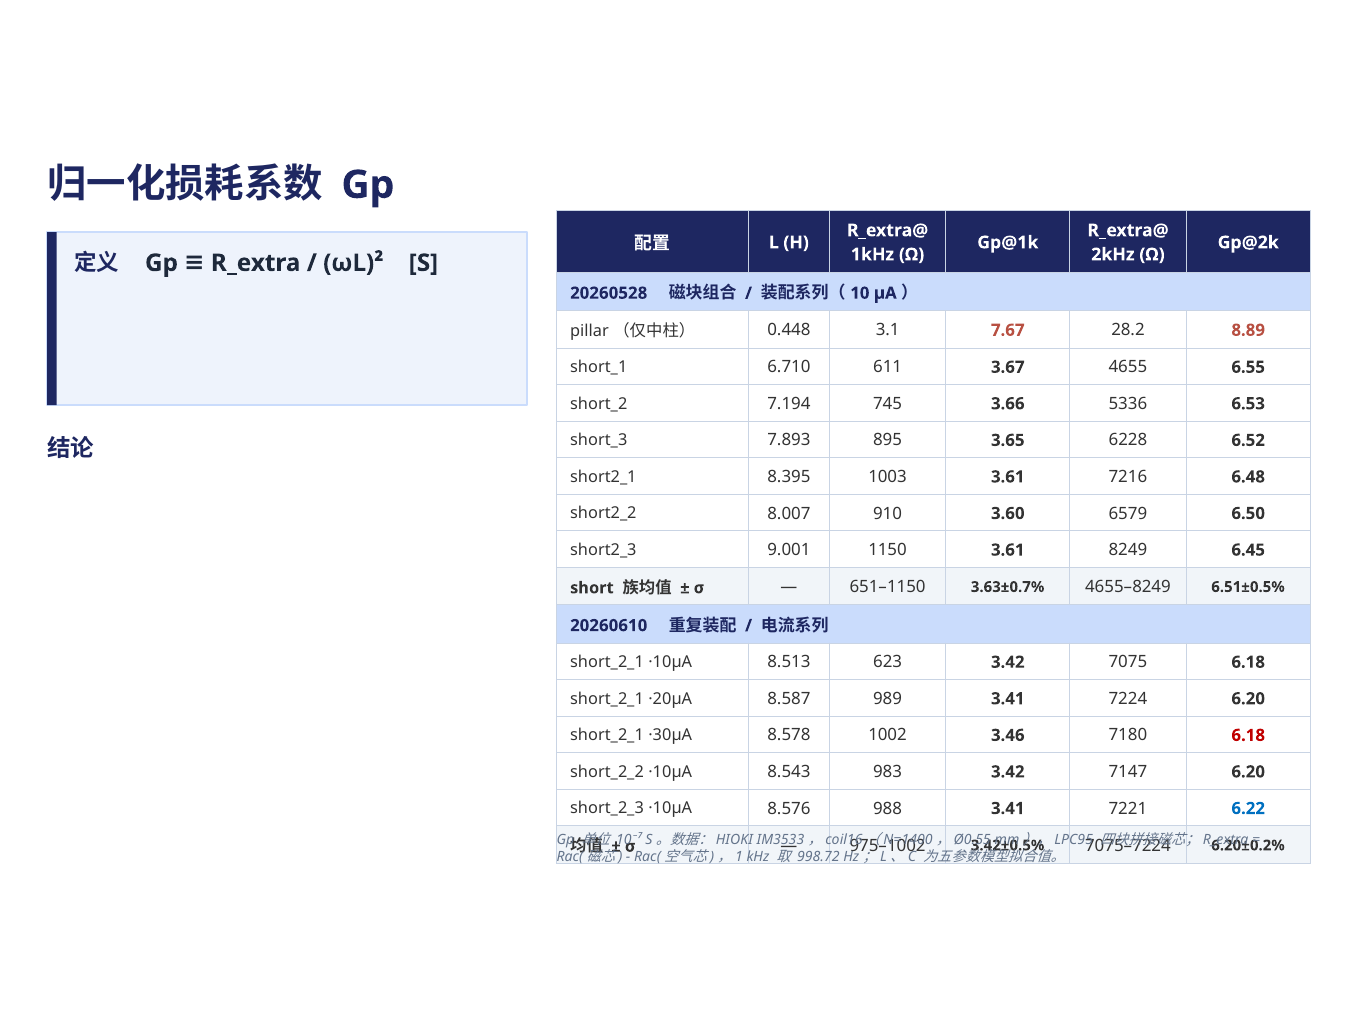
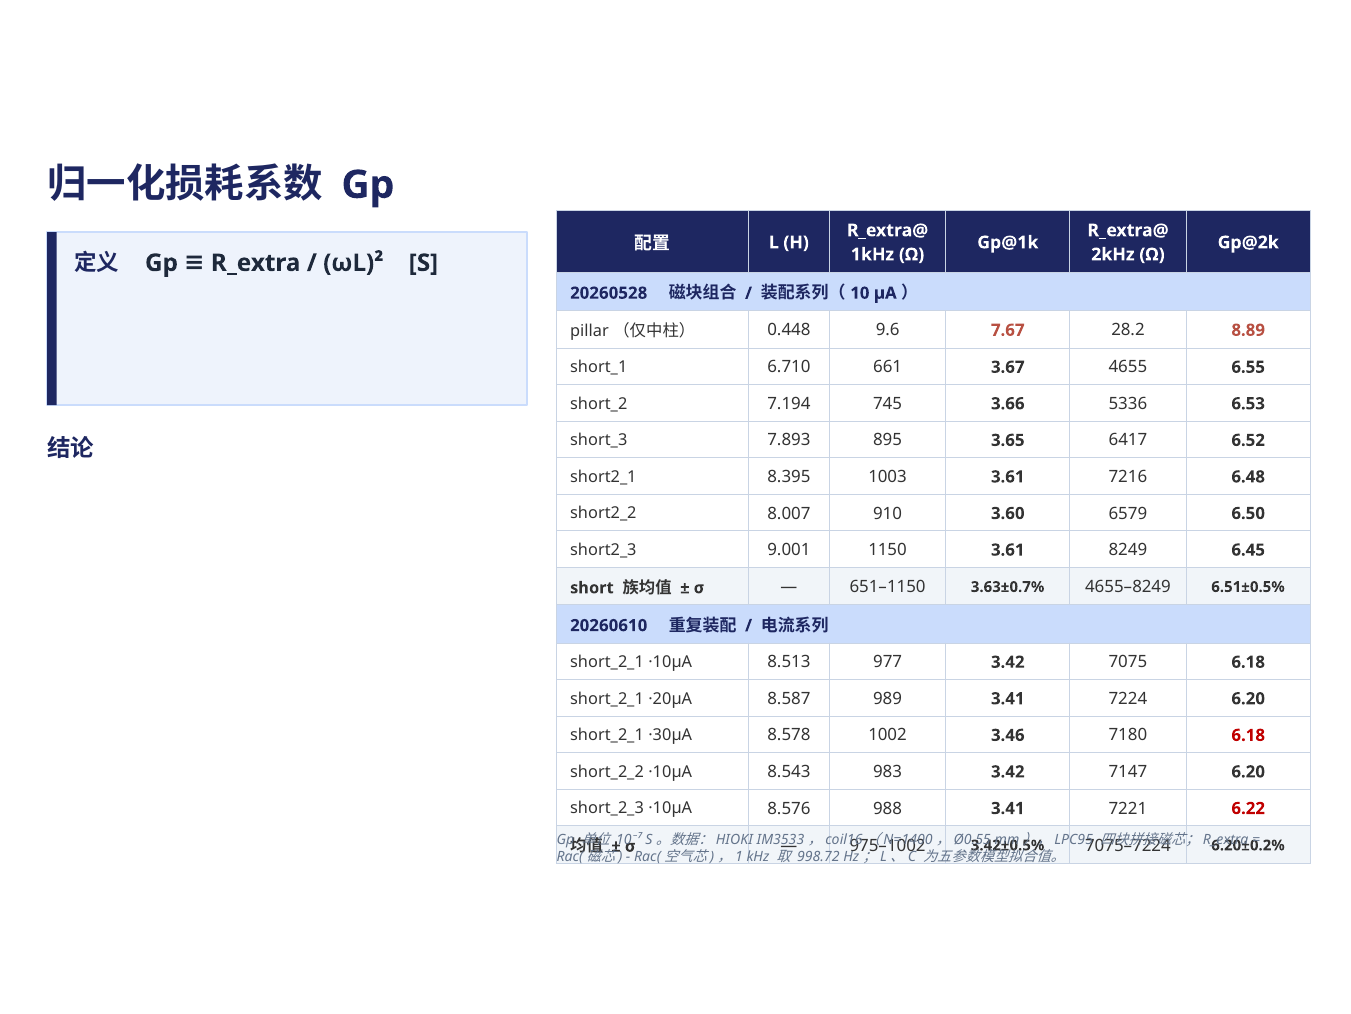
3.1: 3.1 -> 9.6
611: 611 -> 661
6228: 6228 -> 6417
623: 623 -> 977
6.22 colour: blue -> red
